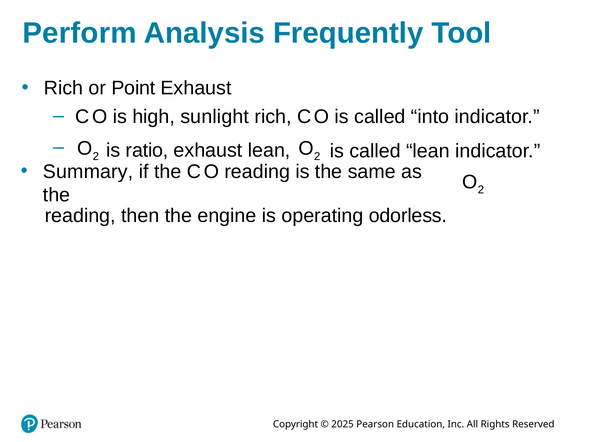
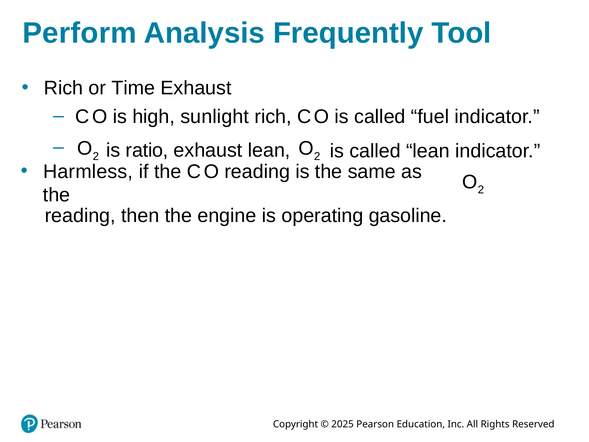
Point: Point -> Time
into: into -> fuel
Summary: Summary -> Harmless
odorless: odorless -> gasoline
